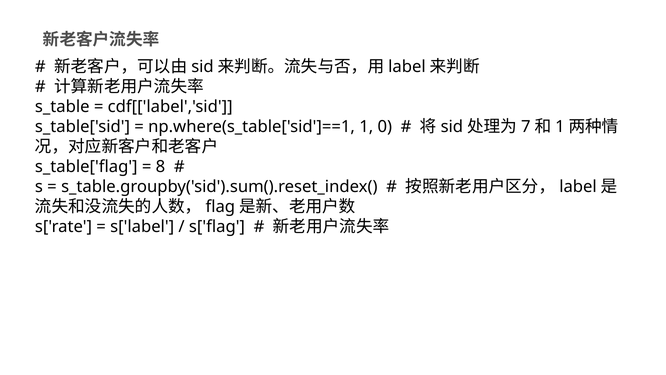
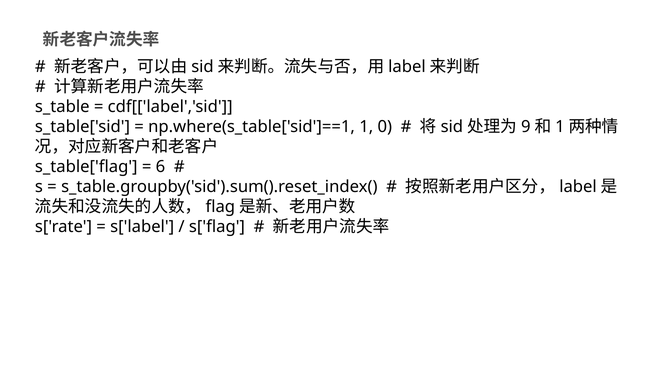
7: 7 -> 9
8: 8 -> 6
